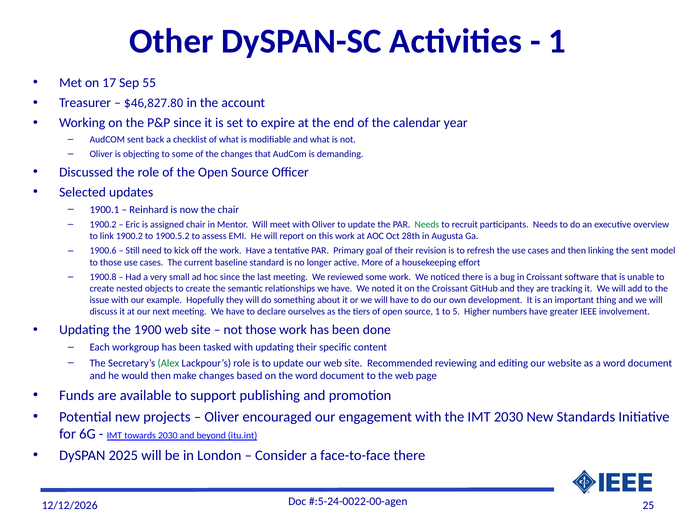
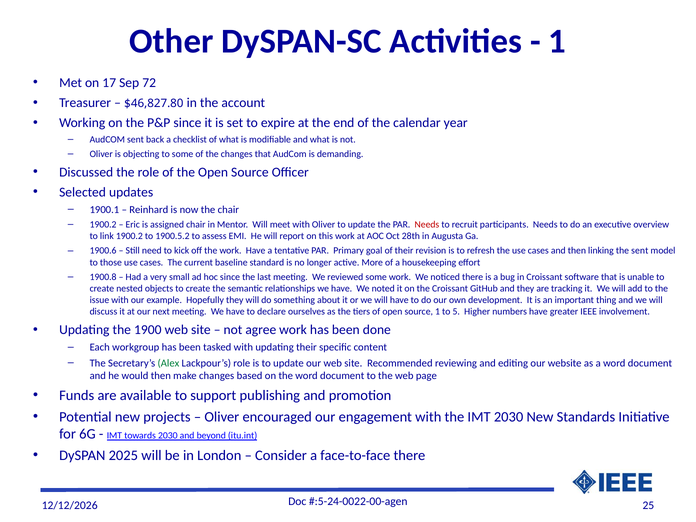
55: 55 -> 72
Needs at (427, 225) colour: green -> red
not those: those -> agree
